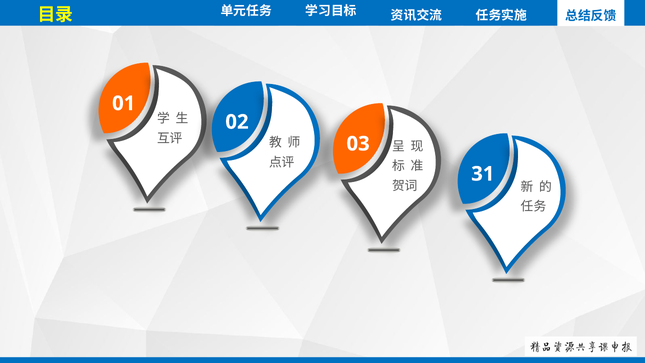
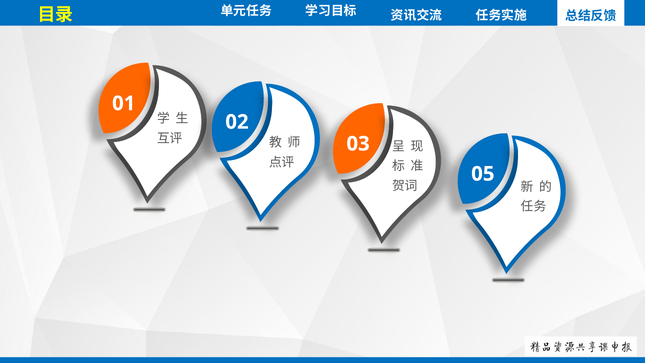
31: 31 -> 05
